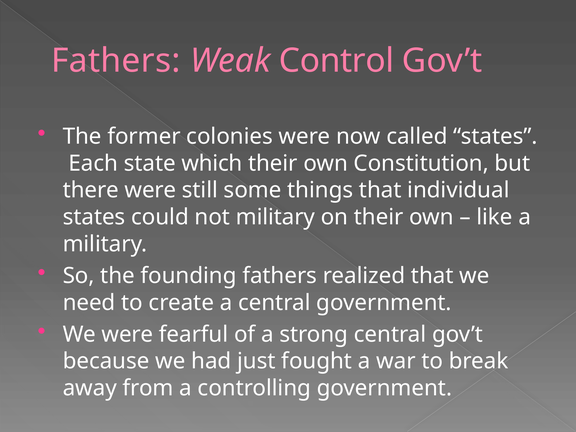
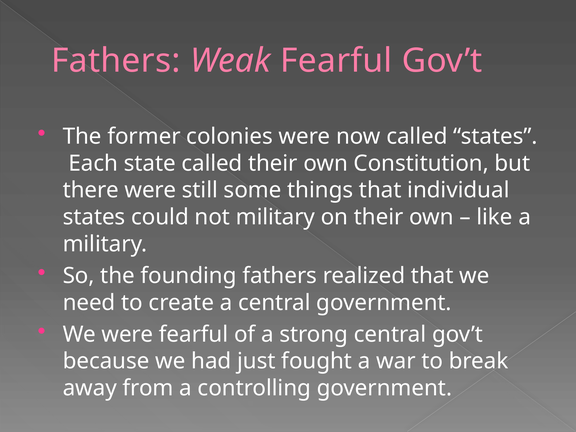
Weak Control: Control -> Fearful
state which: which -> called
